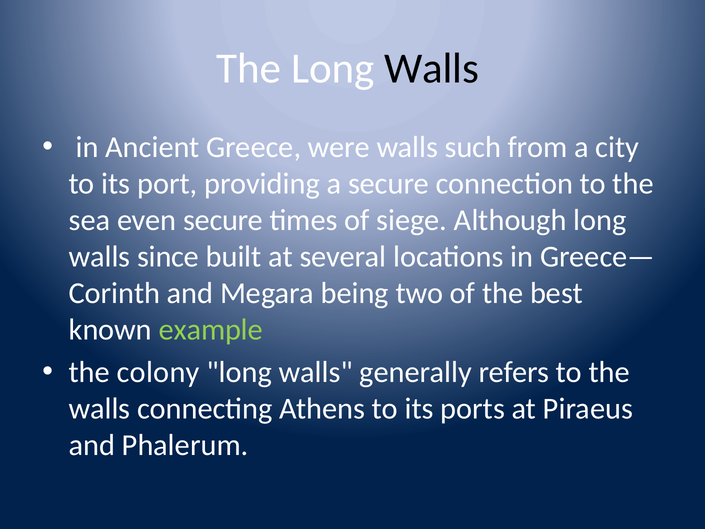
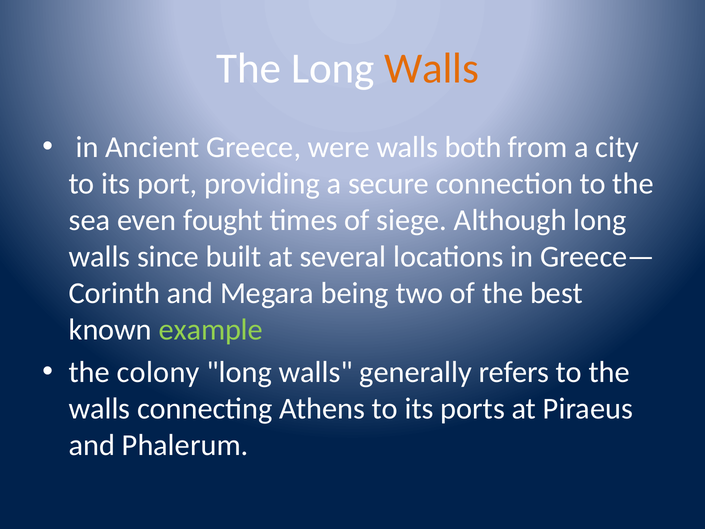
Walls at (432, 68) colour: black -> orange
such: such -> both
even secure: secure -> fought
